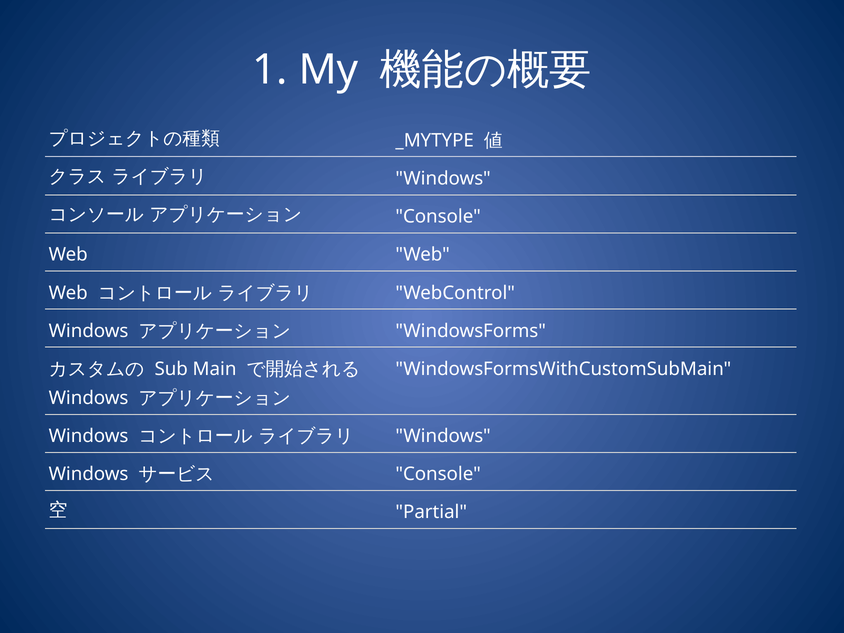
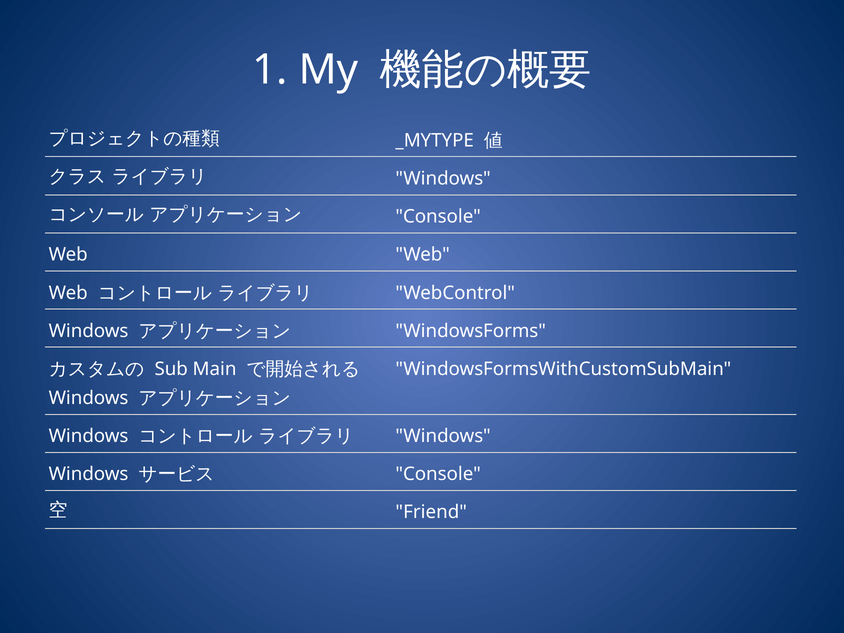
Partial: Partial -> Friend
